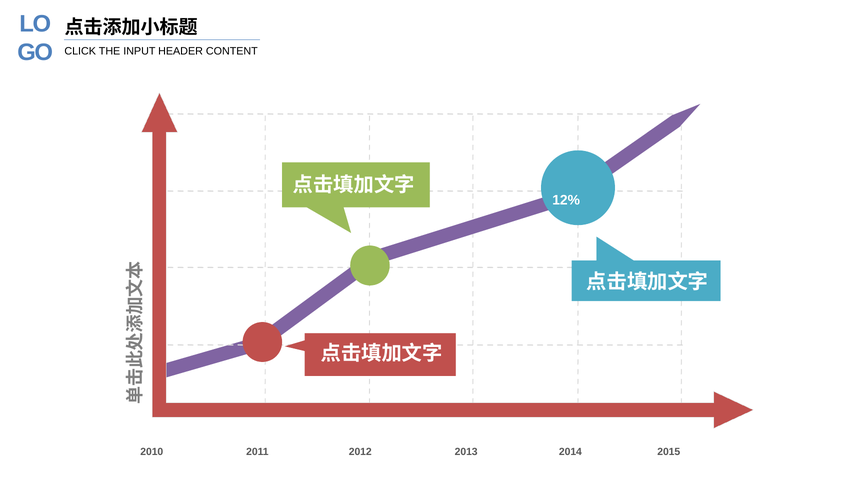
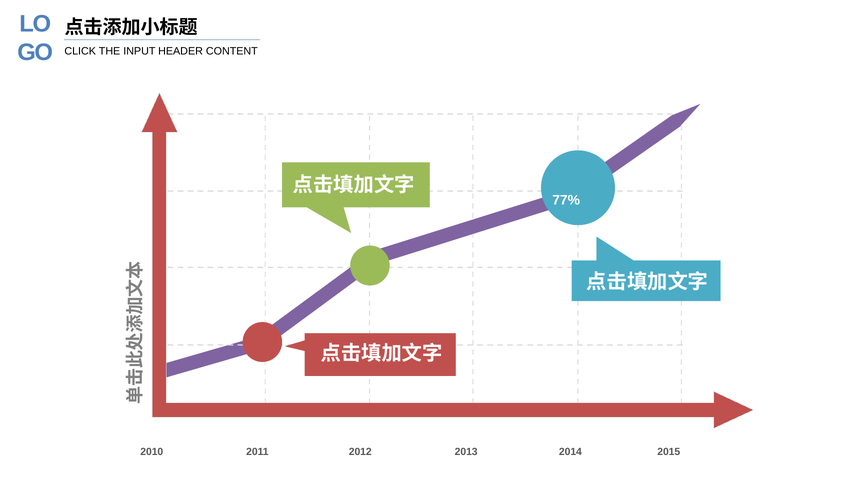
12%: 12% -> 77%
